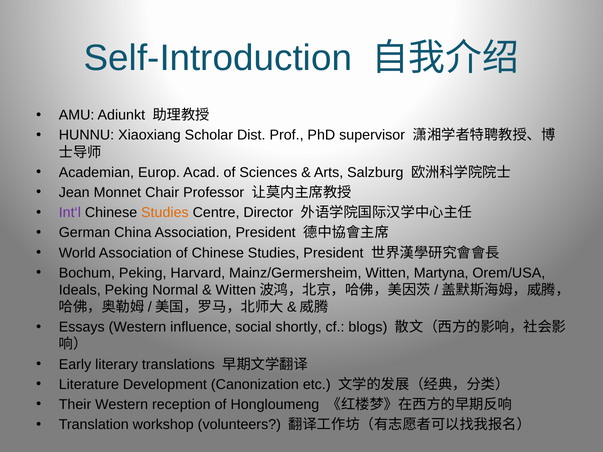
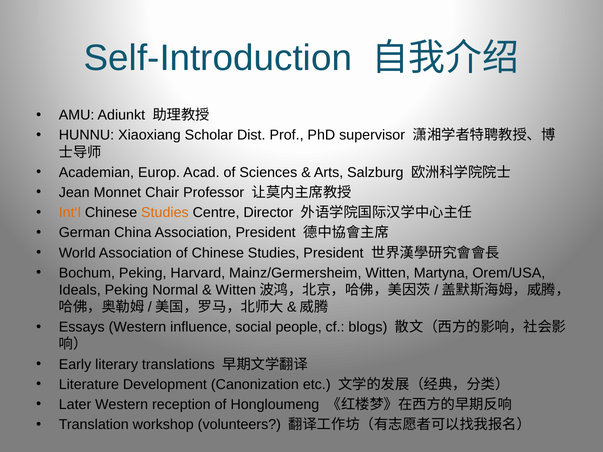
Int‘l colour: purple -> orange
shortly: shortly -> people
Their: Their -> Later
